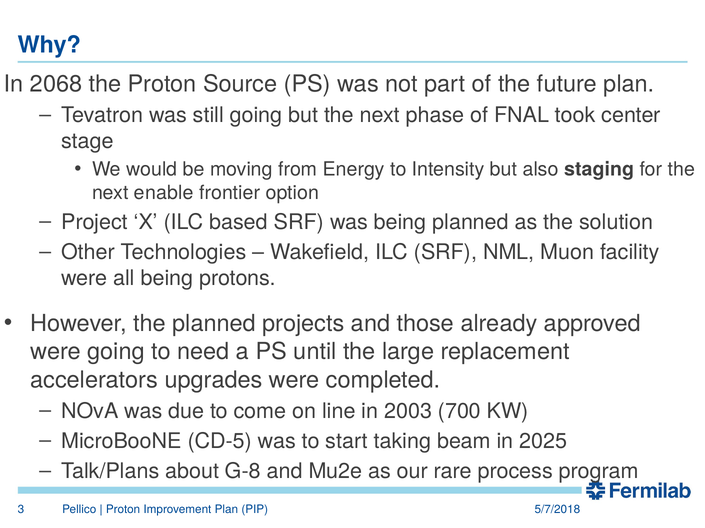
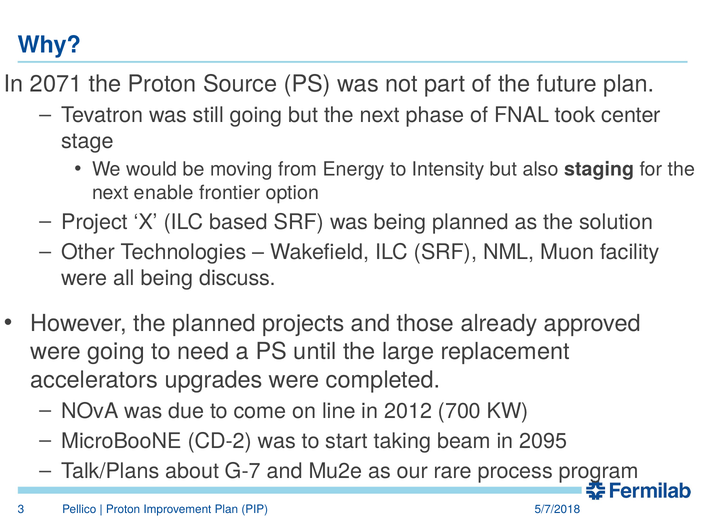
2068: 2068 -> 2071
protons: protons -> discuss
2003: 2003 -> 2012
CD-5: CD-5 -> CD-2
2025: 2025 -> 2095
G-8: G-8 -> G-7
